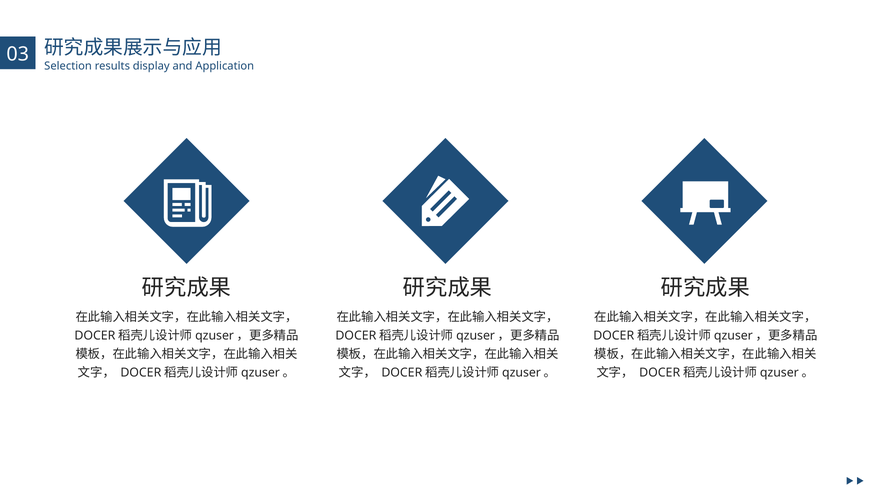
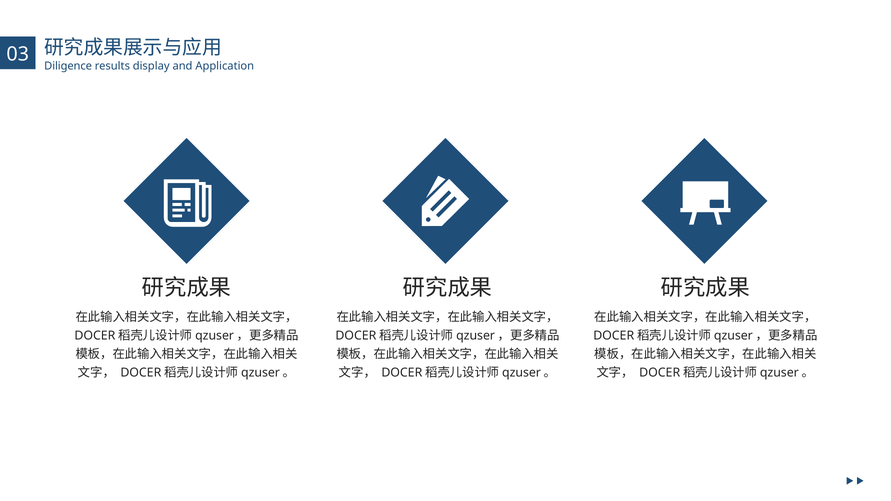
Selection: Selection -> Diligence
